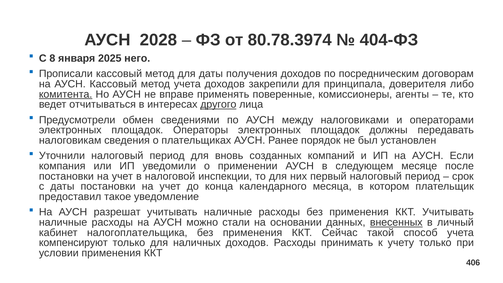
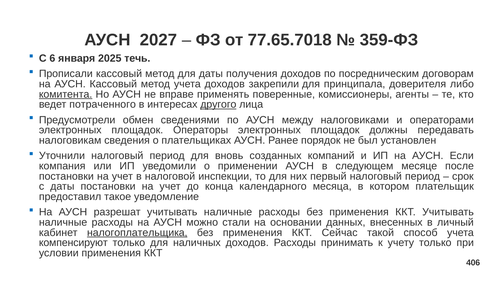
2028: 2028 -> 2027
80.78.3974: 80.78.3974 -> 77.65.7018
404-ФЗ: 404-ФЗ -> 359-ФЗ
8: 8 -> 6
него: него -> течь
отчитываться: отчитываться -> потраченного
внесенных underline: present -> none
налогоплательщика underline: none -> present
